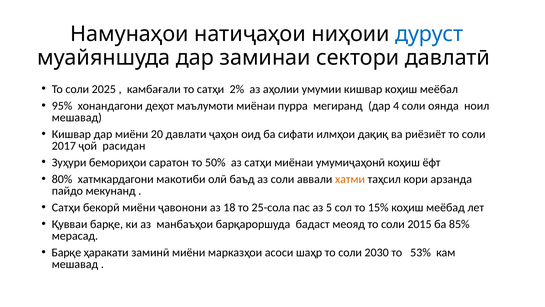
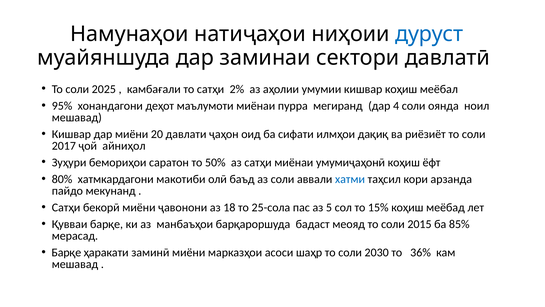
расидан: расидан -> айниҳол
хатми colour: orange -> blue
53%: 53% -> 36%
